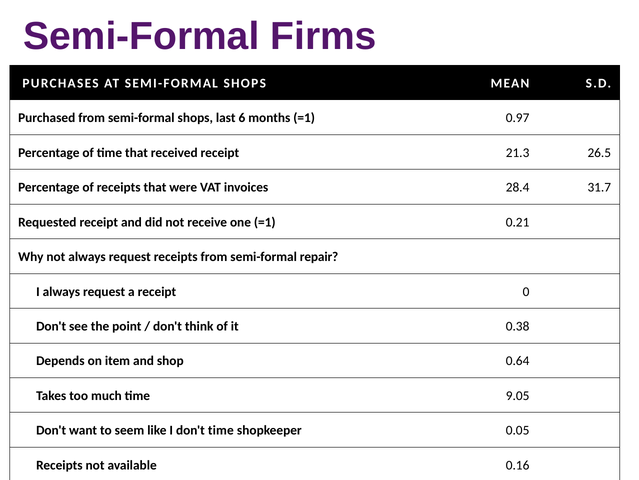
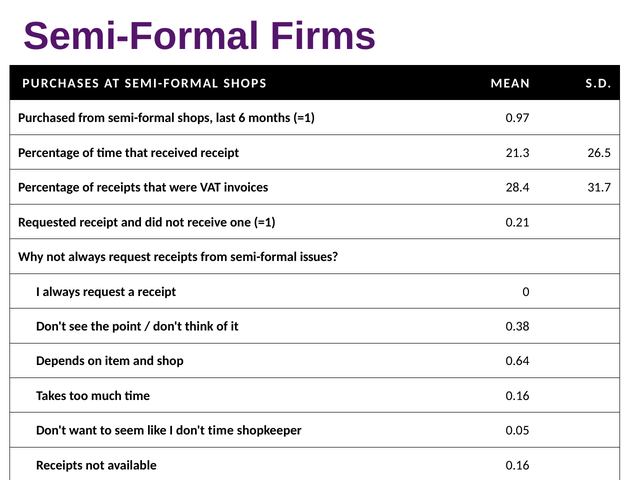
repair: repair -> issues
time 9.05: 9.05 -> 0.16
